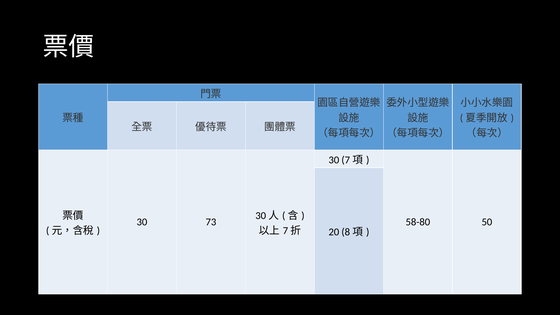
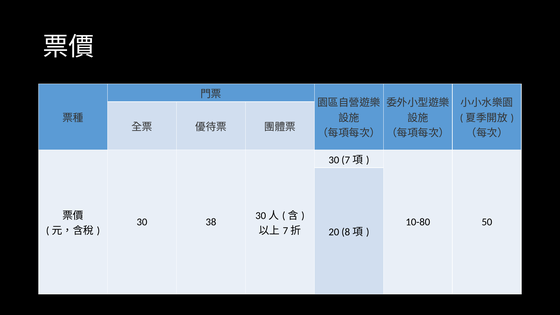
73: 73 -> 38
58-80: 58-80 -> 10-80
